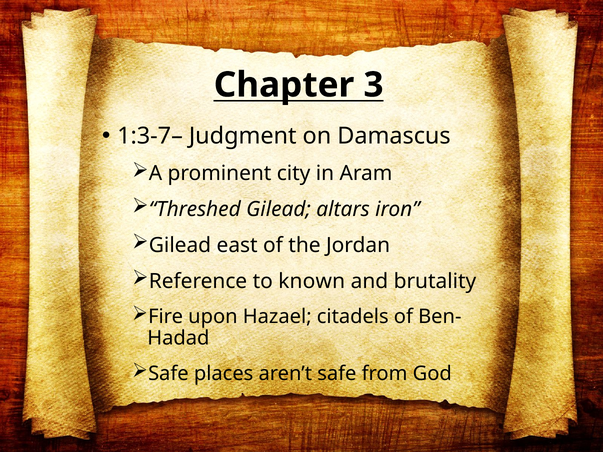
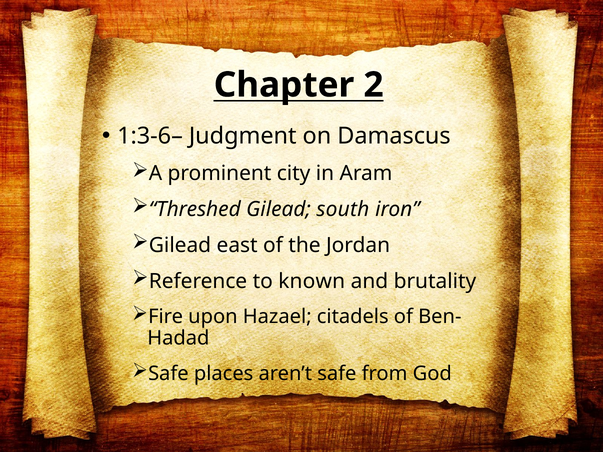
3: 3 -> 2
1:3-7–: 1:3-7– -> 1:3-6–
altars: altars -> south
